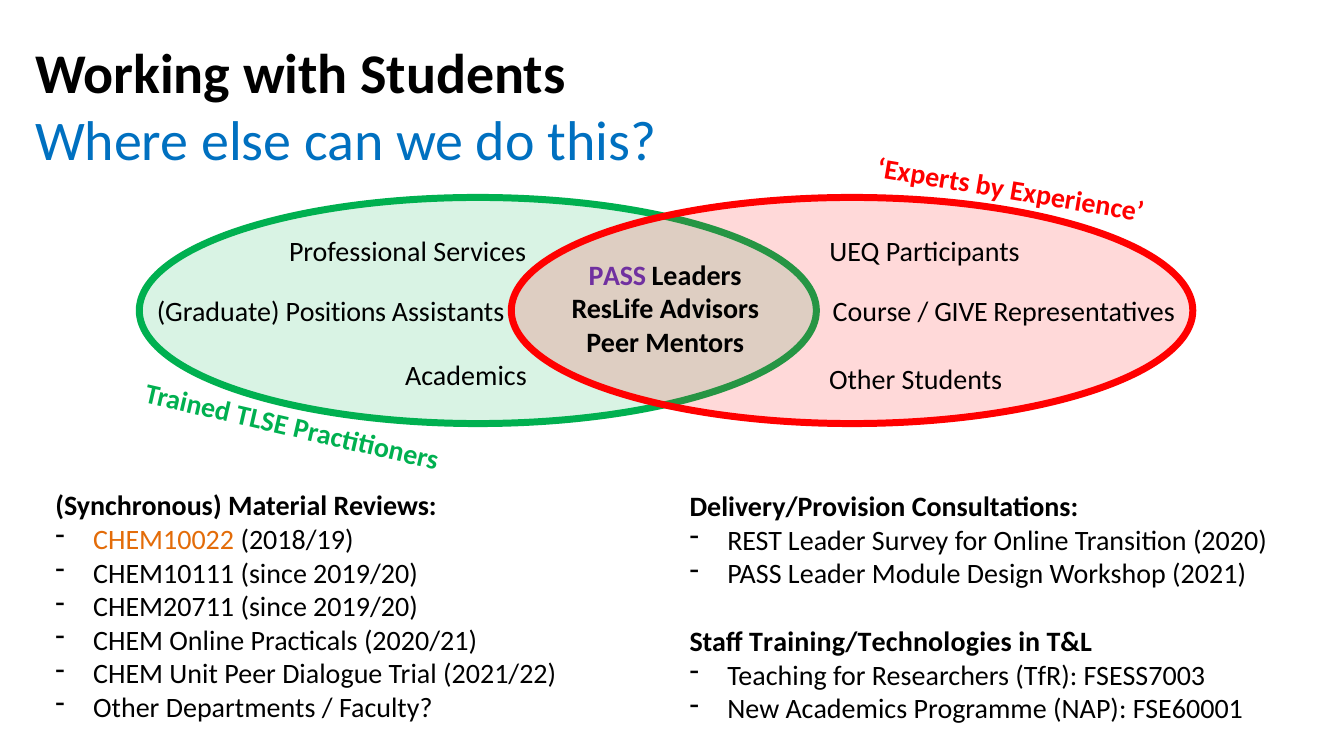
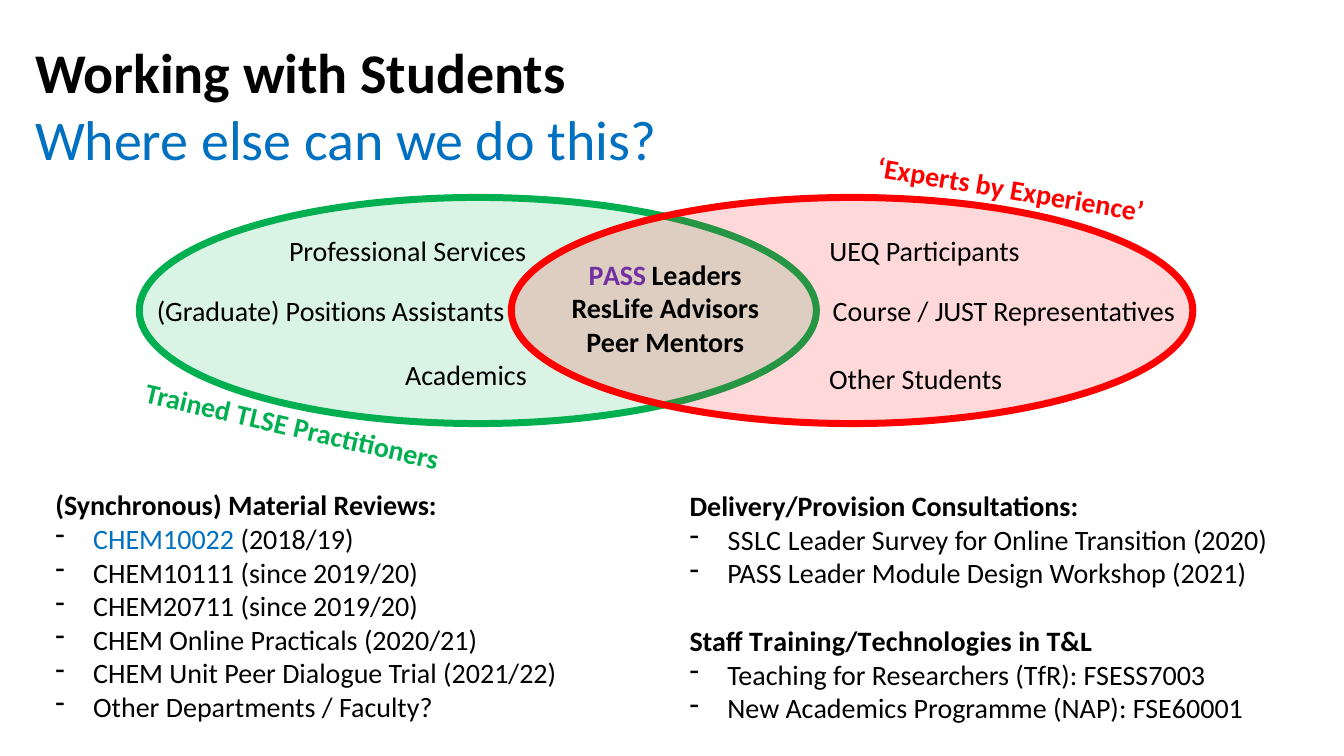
GIVE: GIVE -> JUST
CHEM10022 colour: orange -> blue
REST: REST -> SSLC
